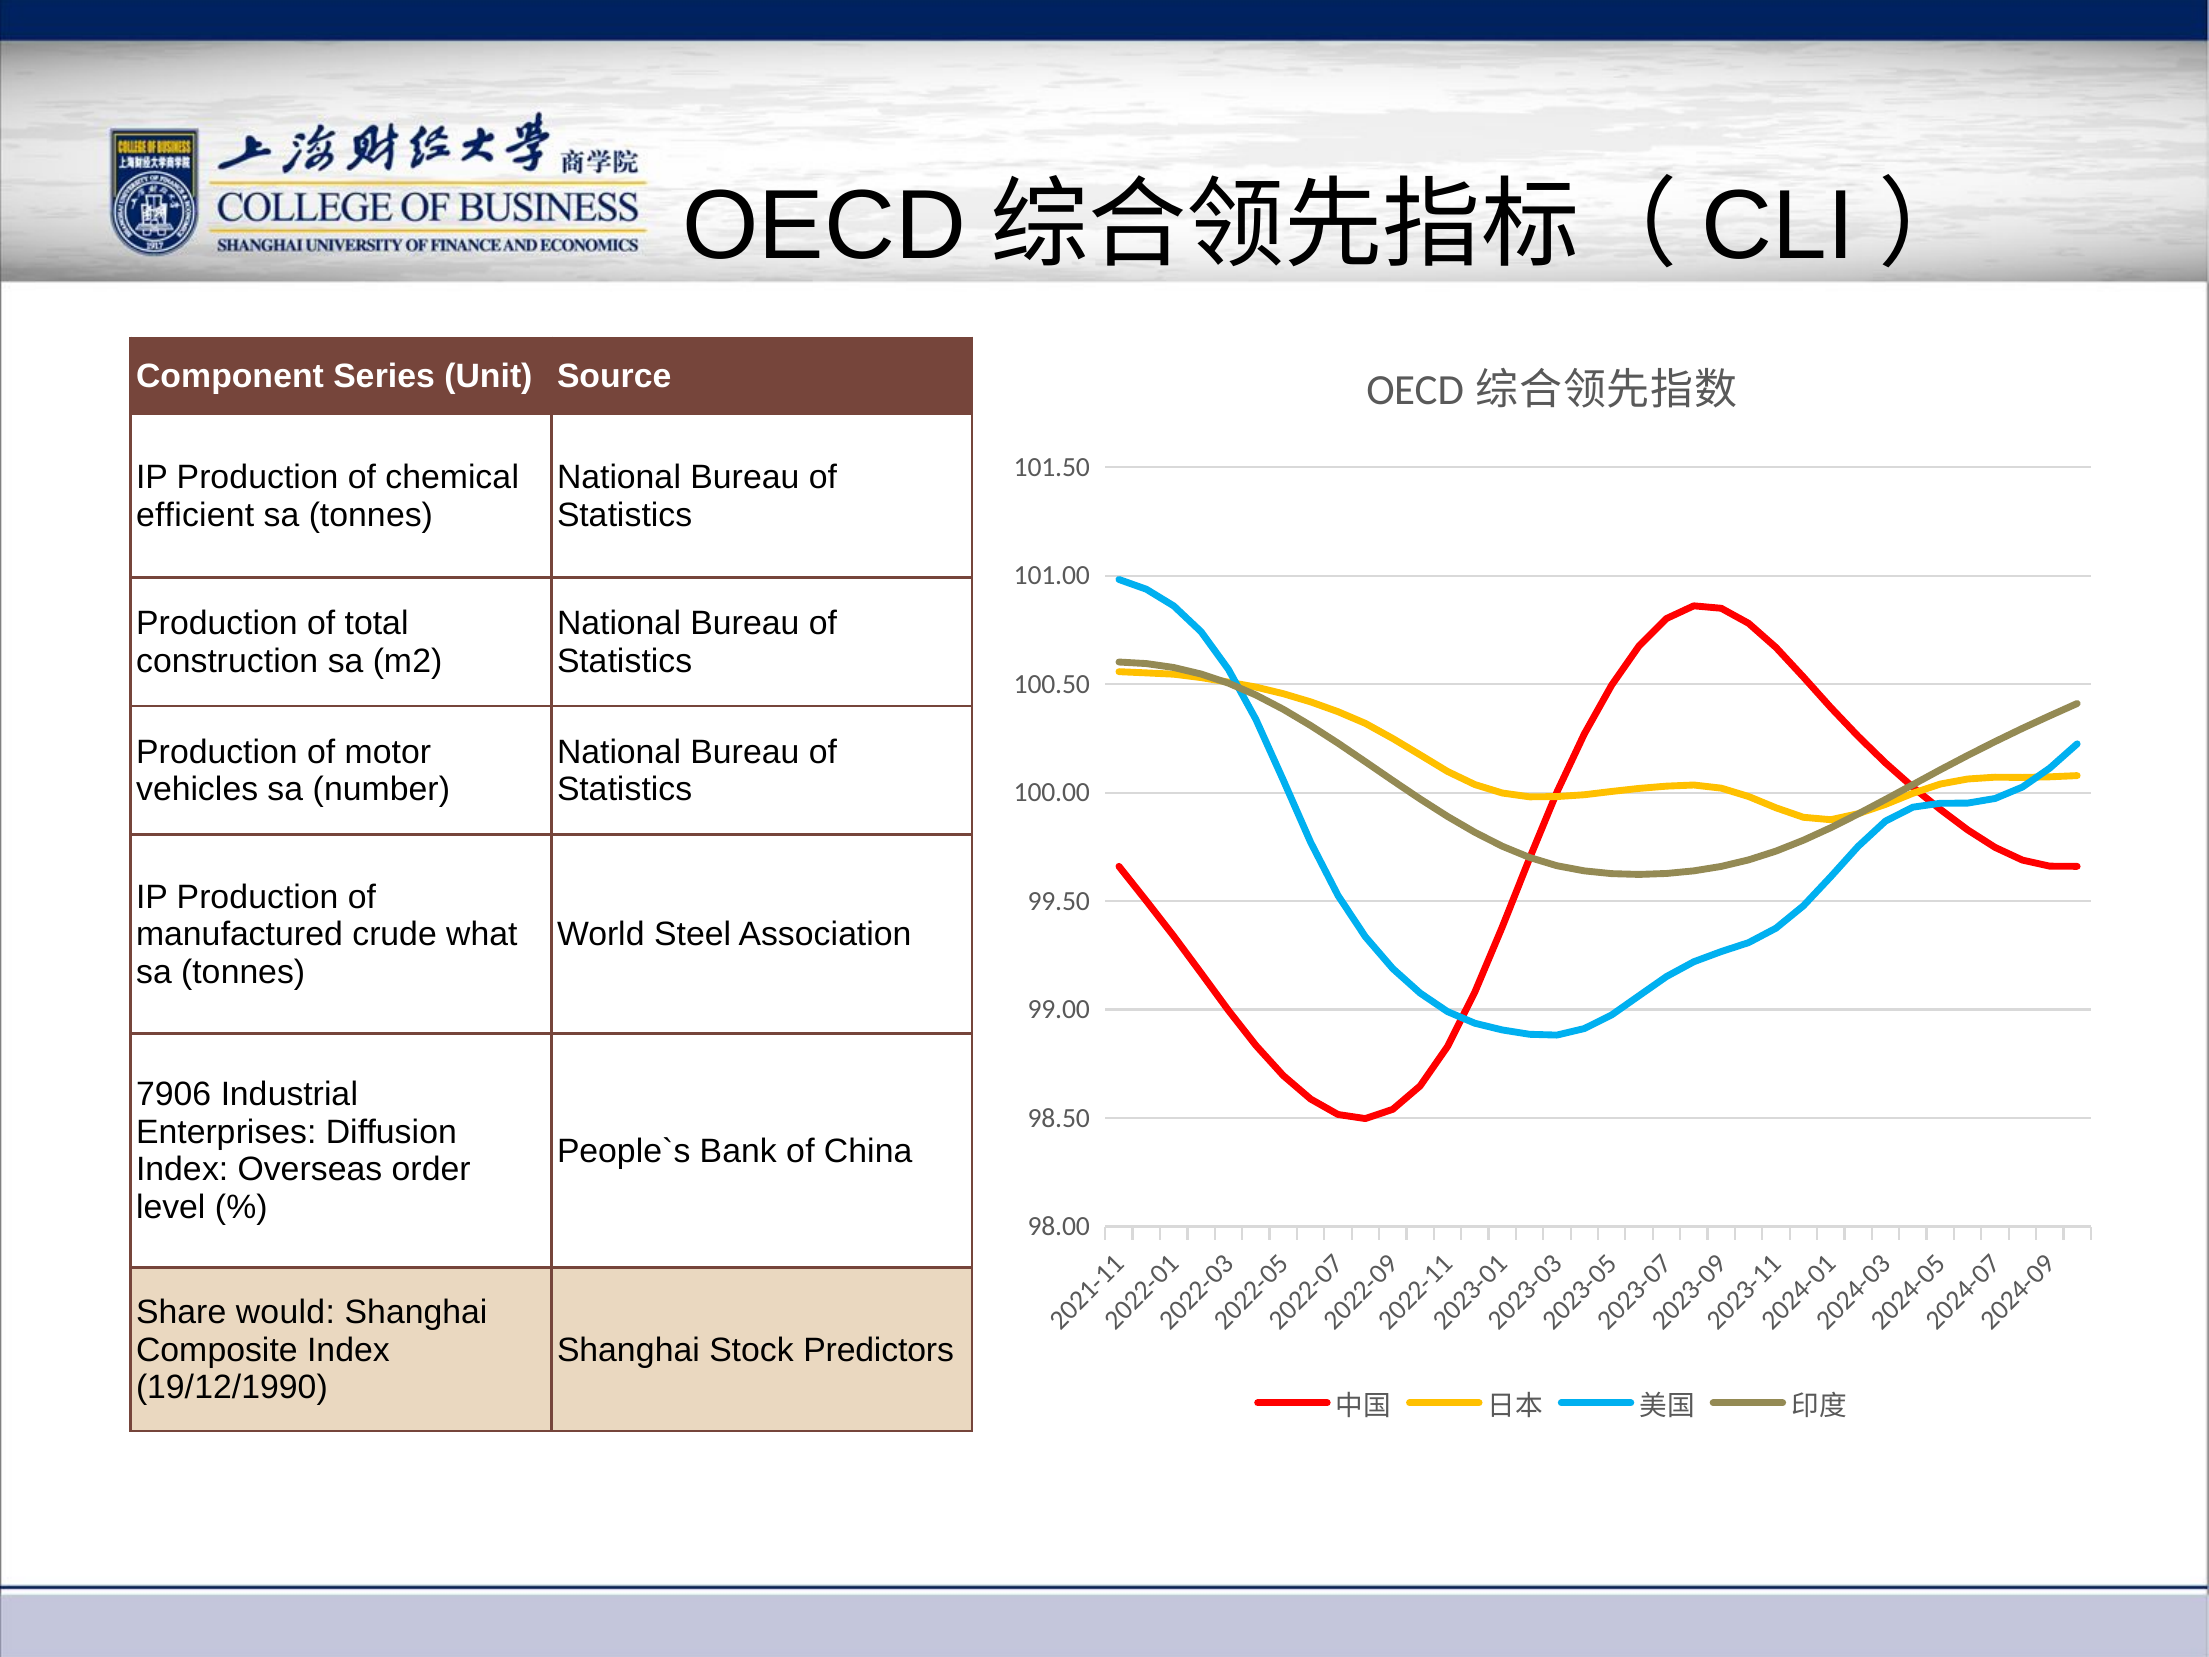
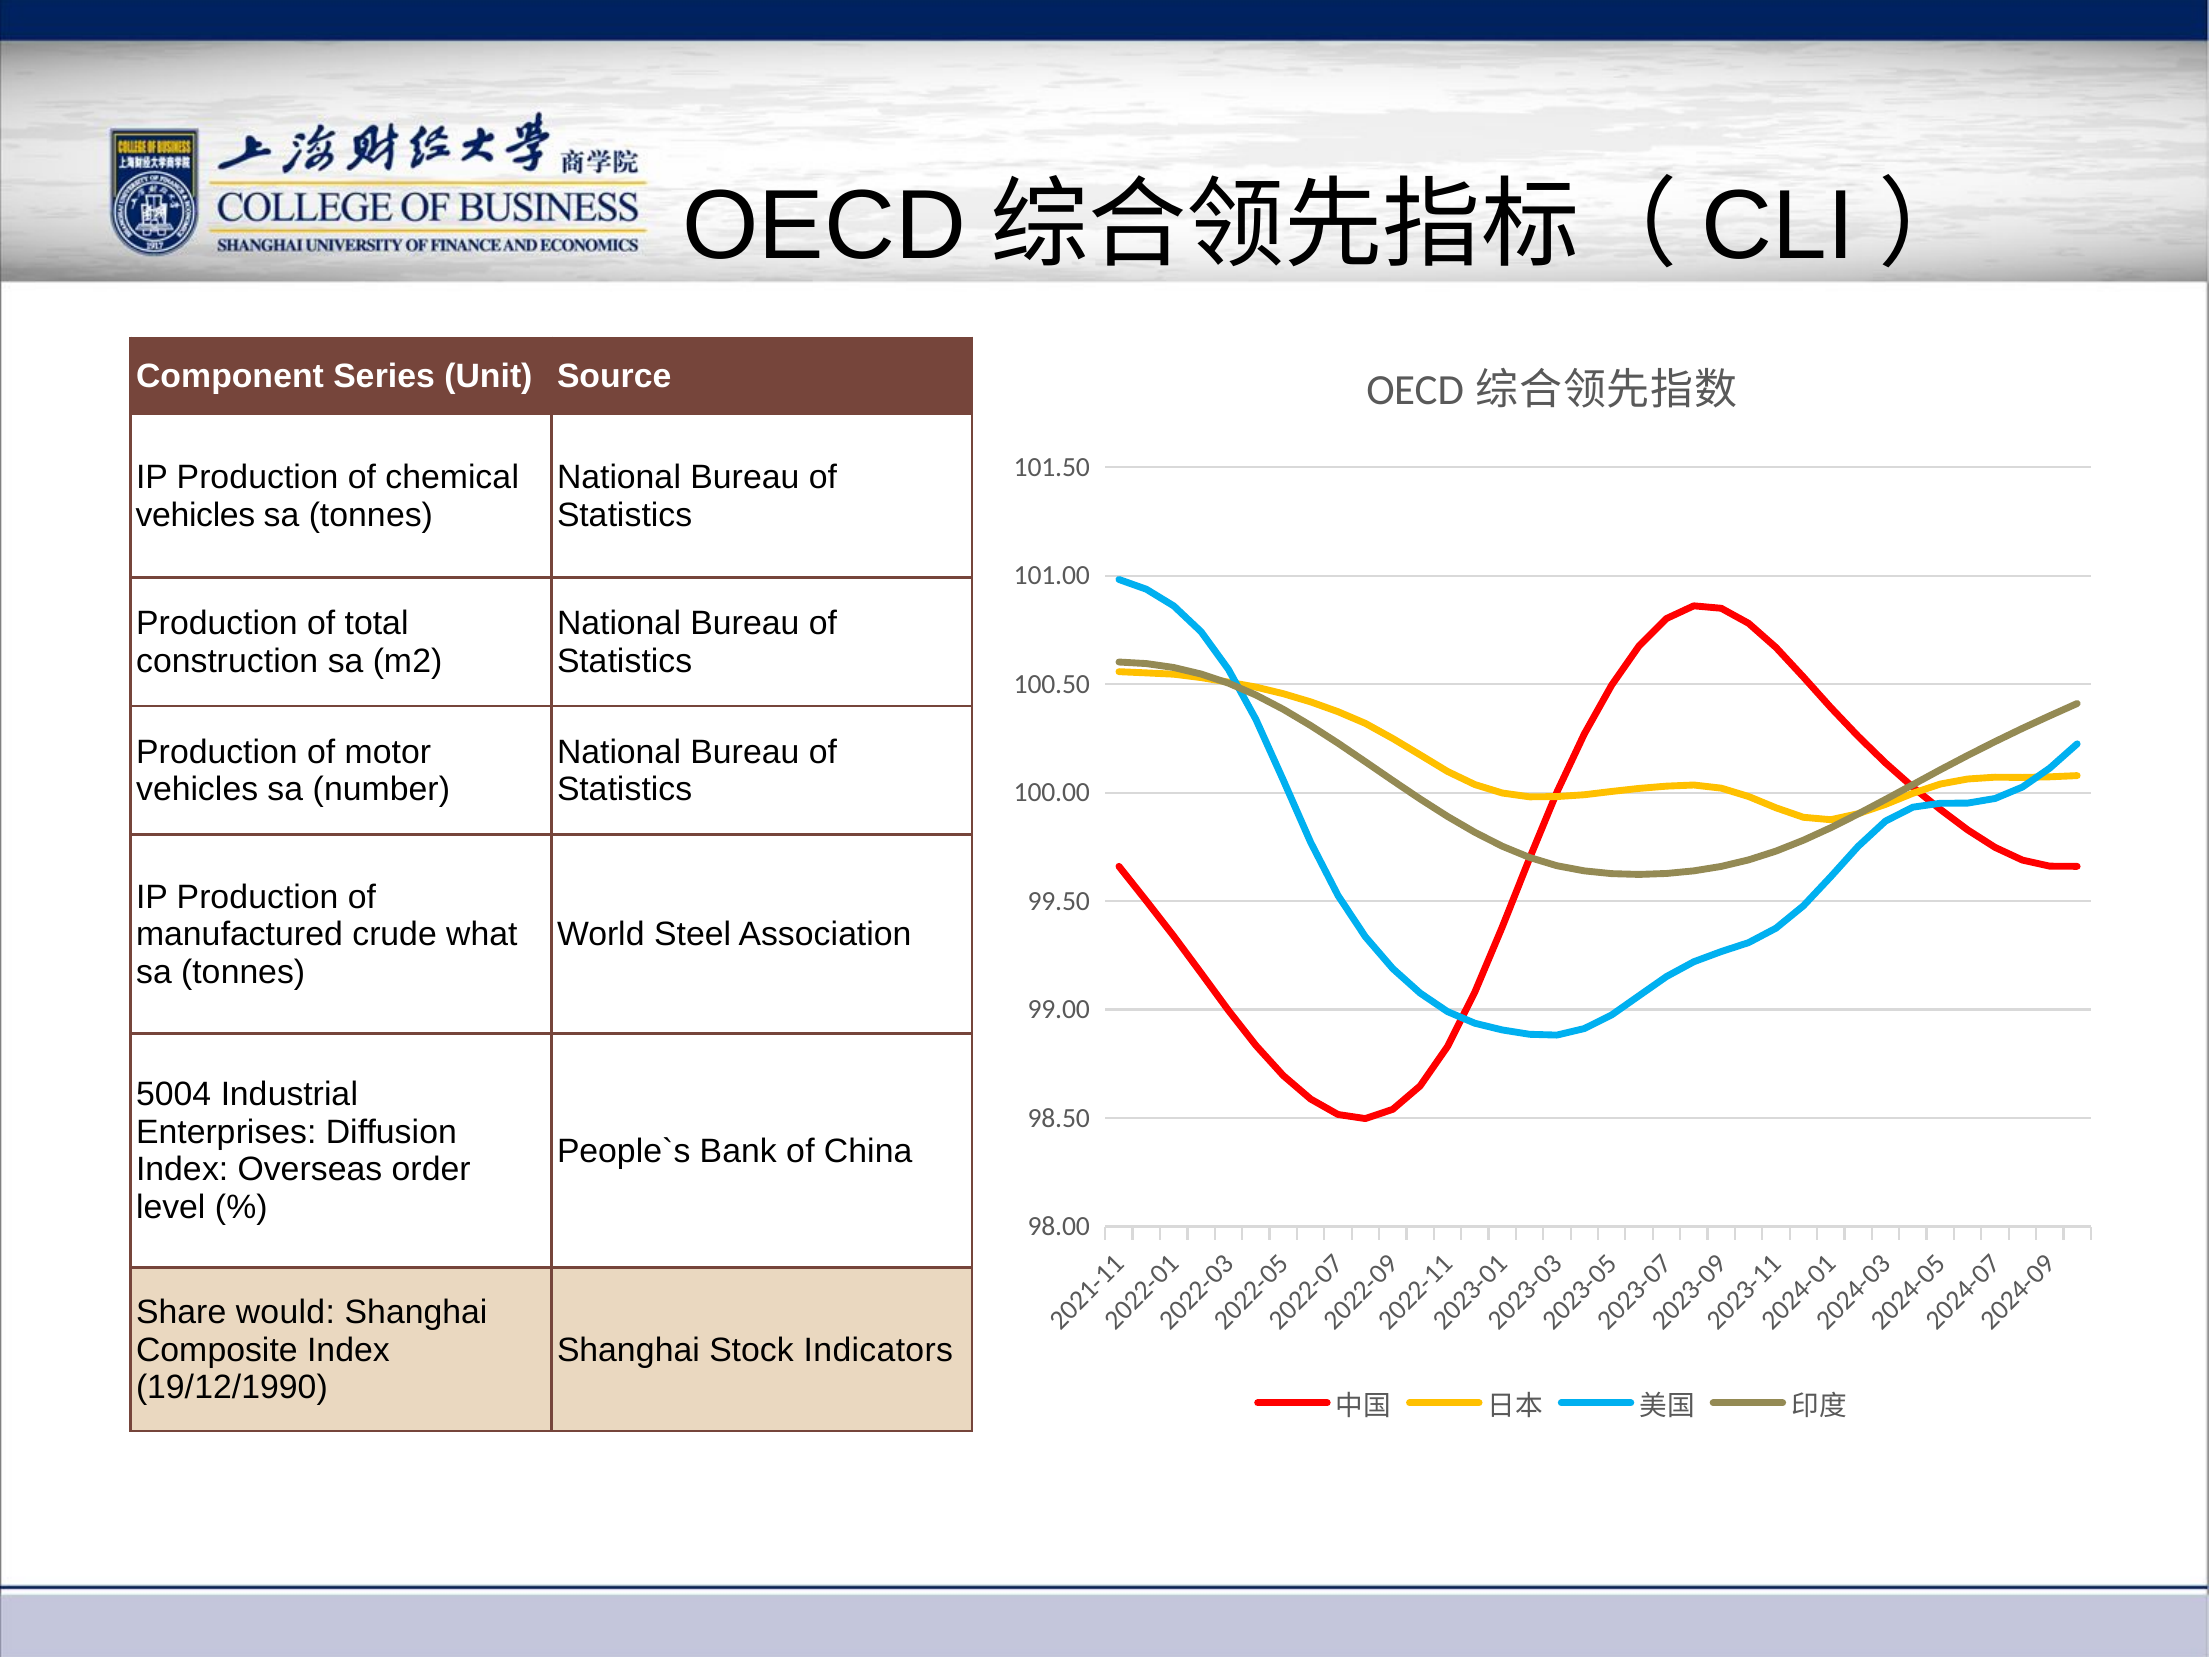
efficient at (195, 515): efficient -> vehicles
7906: 7906 -> 5004
Predictors: Predictors -> Indicators
